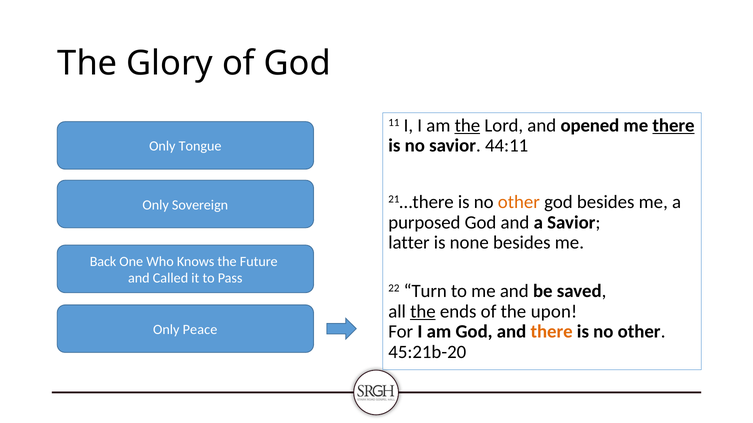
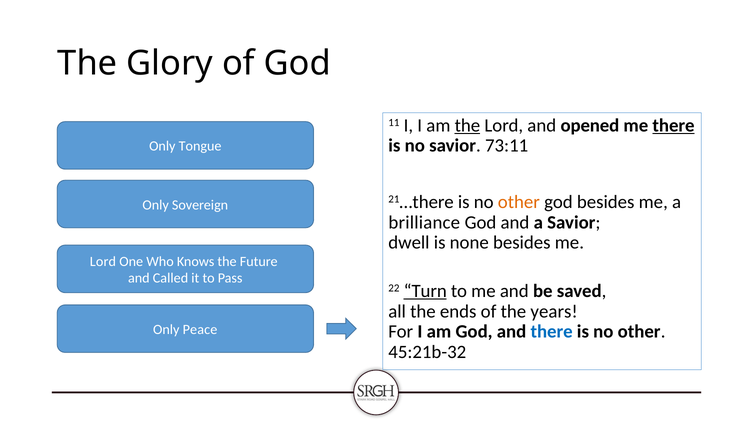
44:11: 44:11 -> 73:11
purposed: purposed -> brilliance
latter: latter -> dwell
Back at (103, 262): Back -> Lord
Turn underline: none -> present
the at (423, 312) underline: present -> none
upon: upon -> years
there at (552, 332) colour: orange -> blue
45:21b-20: 45:21b-20 -> 45:21b-32
